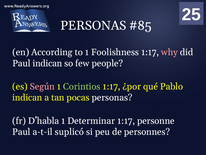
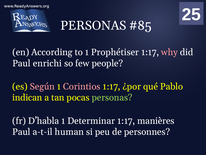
Foolishness: Foolishness -> Prophétiser
Paul indican: indican -> enrichi
Corintios colour: light green -> pink
personas at (112, 97) colour: white -> light green
personne: personne -> manières
suplicó: suplicó -> human
